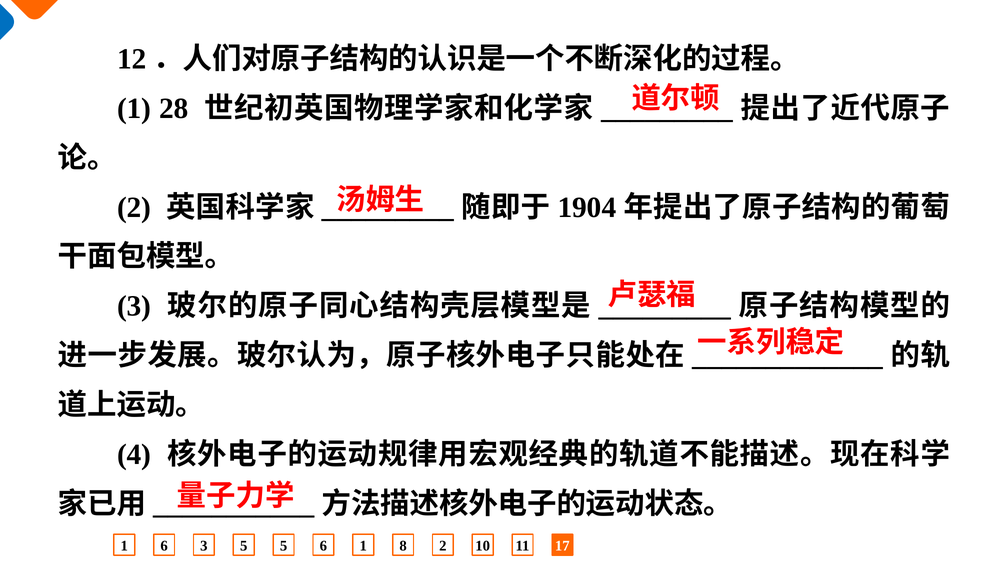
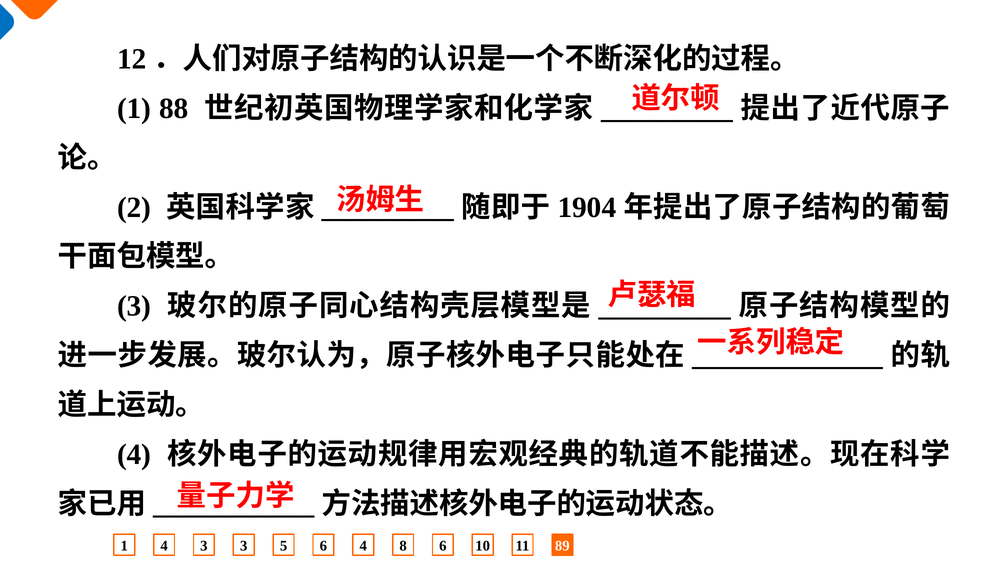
28: 28 -> 88
1 6: 6 -> 4
3 5: 5 -> 3
6 1: 1 -> 4
8 2: 2 -> 6
17: 17 -> 89
